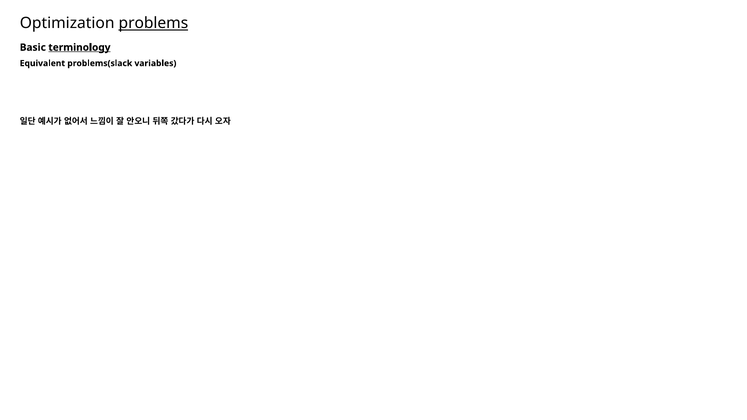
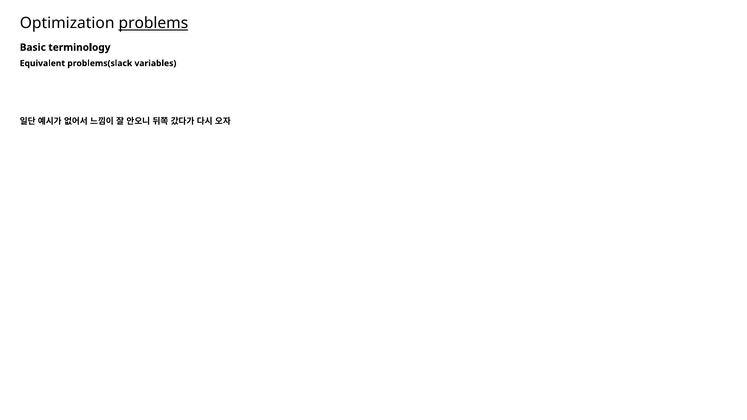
terminology underline: present -> none
